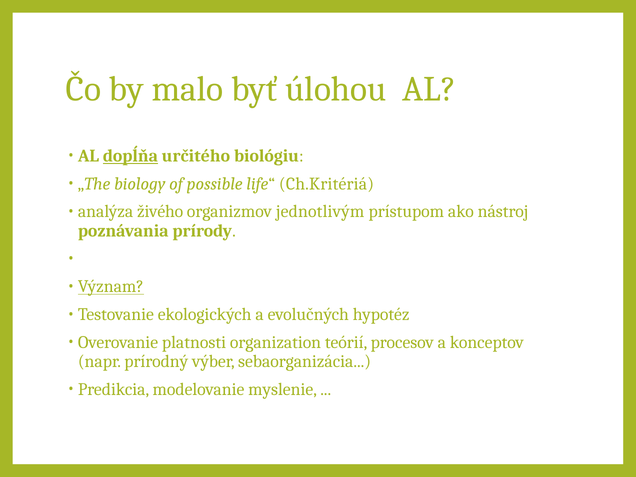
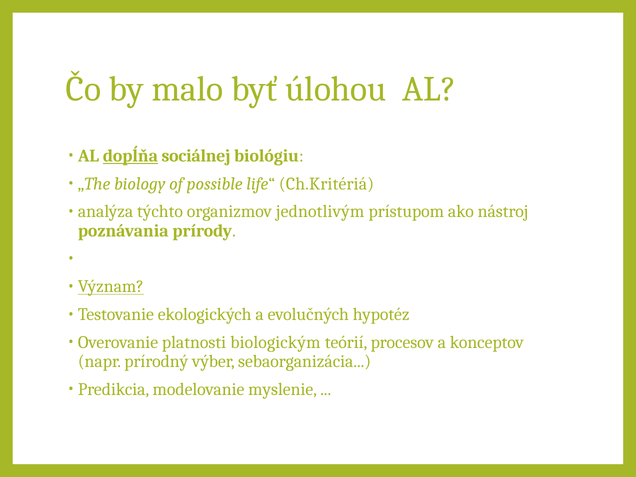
určitého: určitého -> sociálnej
živého: živého -> týchto
organization: organization -> biologickým
